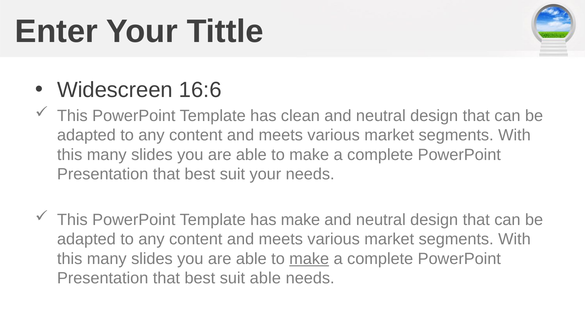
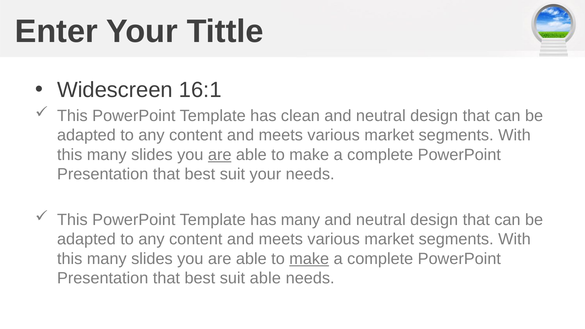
16:6: 16:6 -> 16:1
are at (220, 155) underline: none -> present
has make: make -> many
